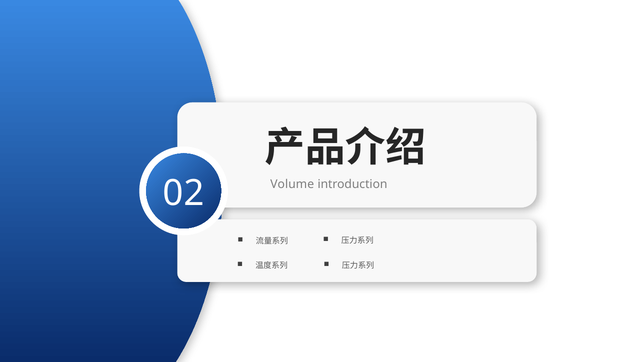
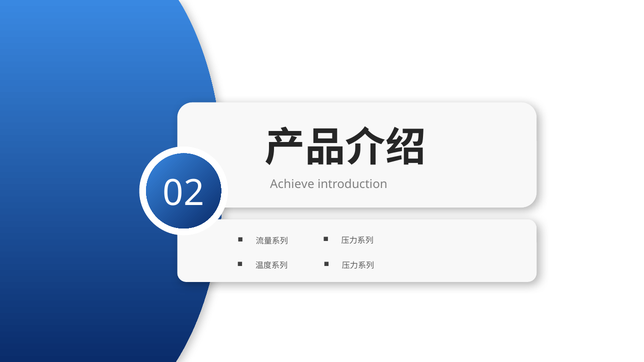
Volume: Volume -> Achieve
